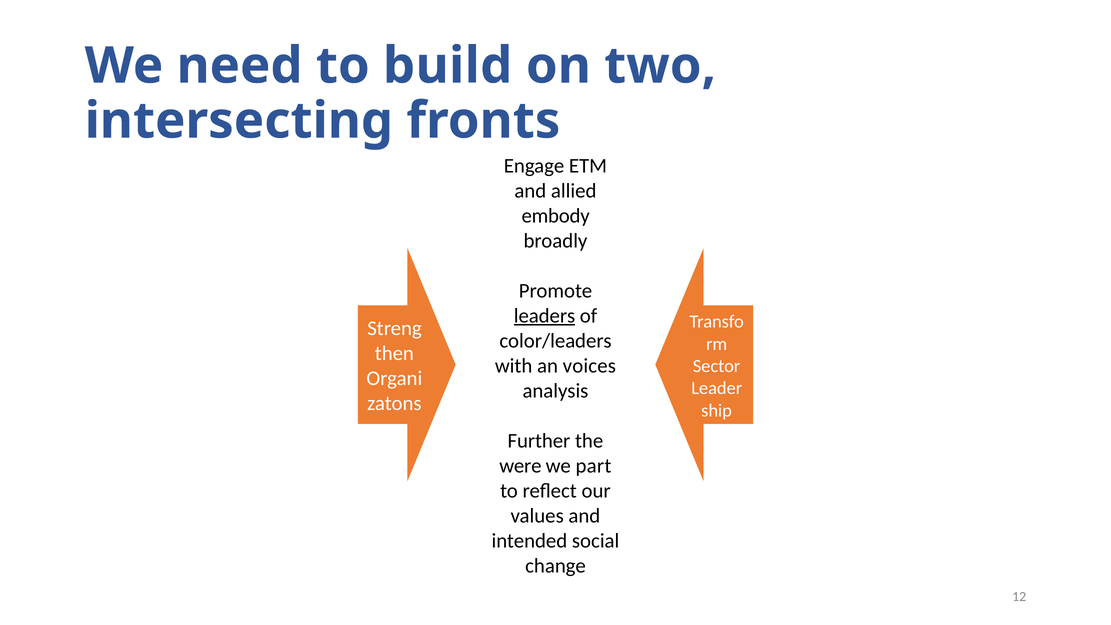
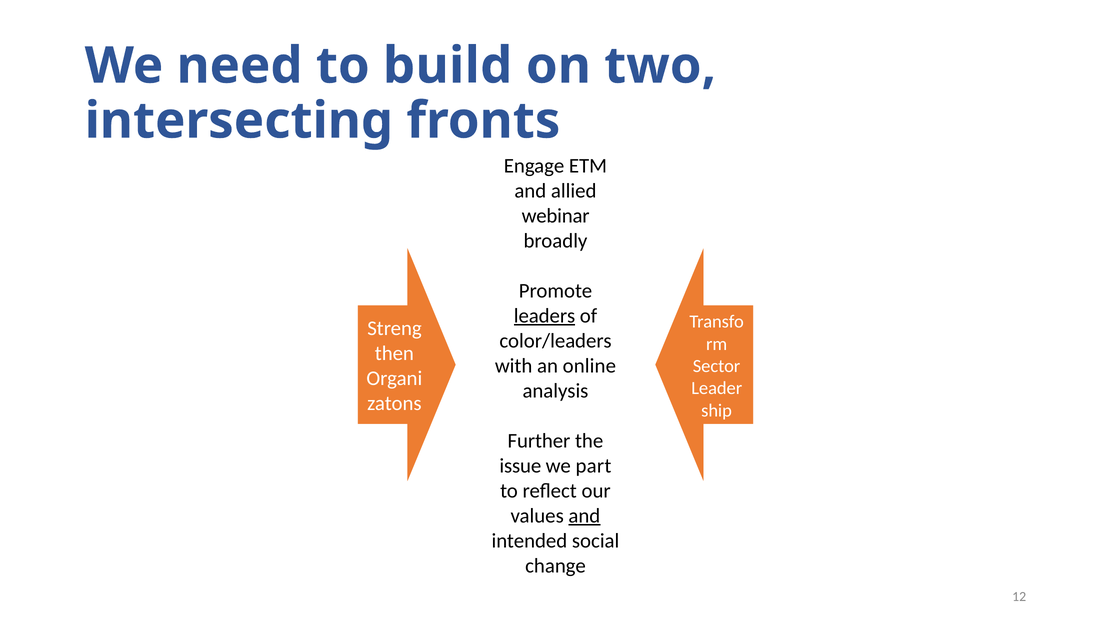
embody: embody -> webinar
voices: voices -> online
were: were -> issue
and at (584, 516) underline: none -> present
